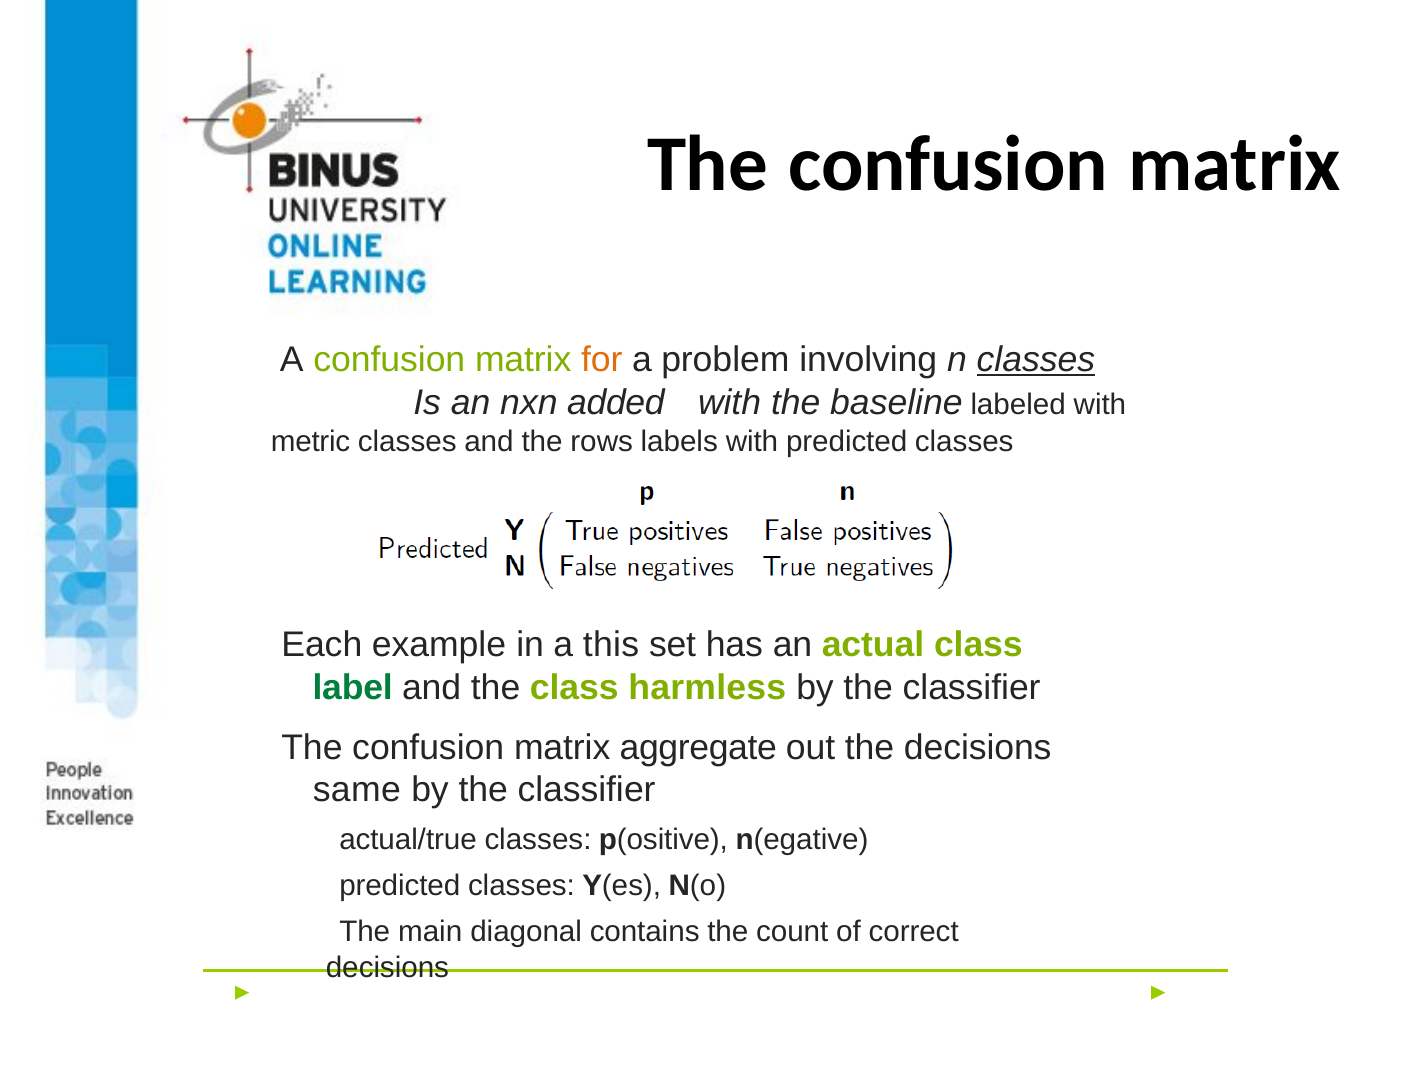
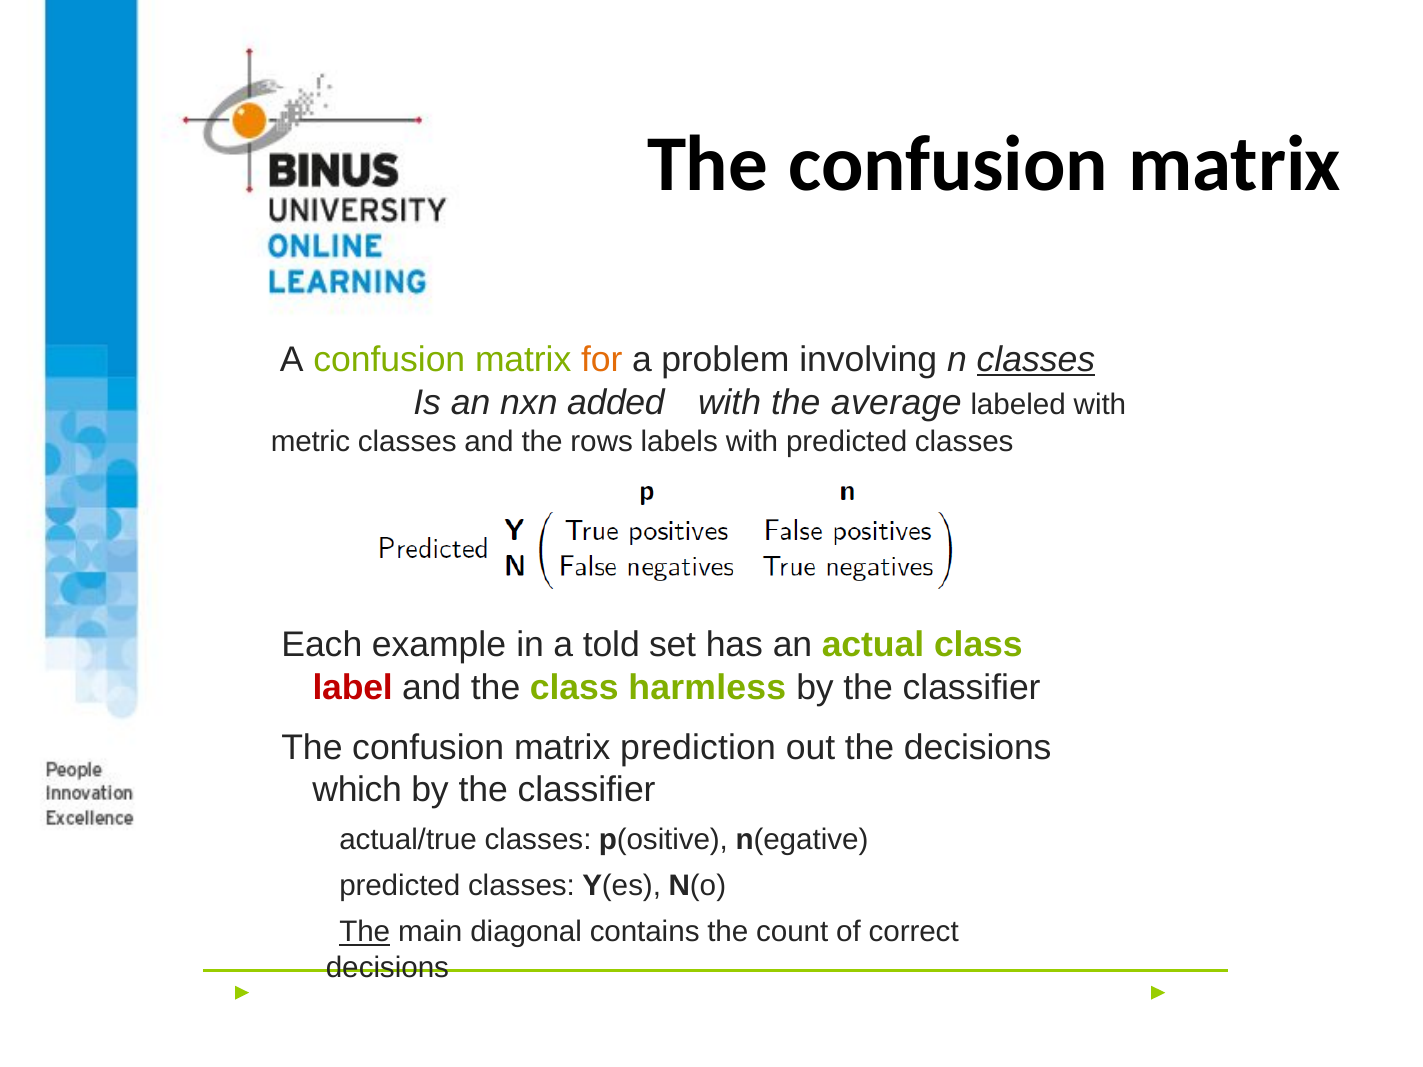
baseline: baseline -> average
this: this -> told
label colour: green -> red
aggregate: aggregate -> prediction
same: same -> which
The at (365, 932) underline: none -> present
